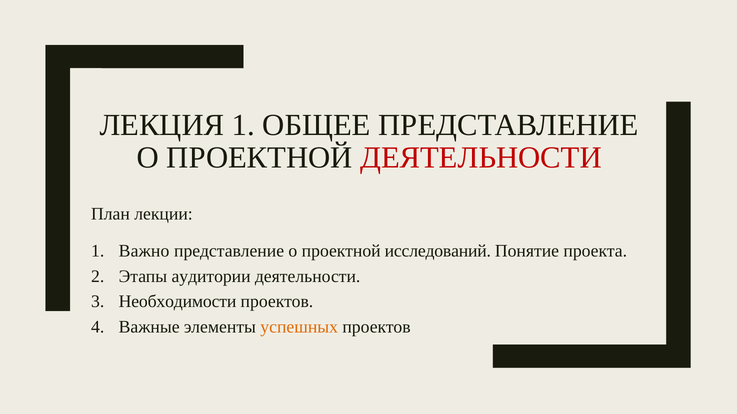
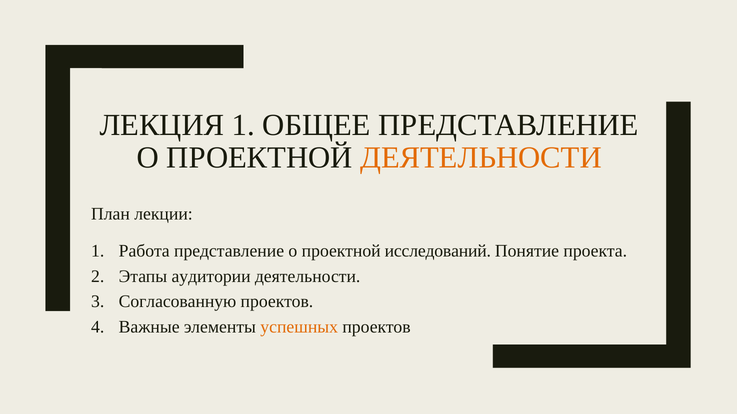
ДЕЯТЕЛЬНОСТИ at (481, 158) colour: red -> orange
Важно: Важно -> Работа
Необходимости: Необходимости -> Согласованную
